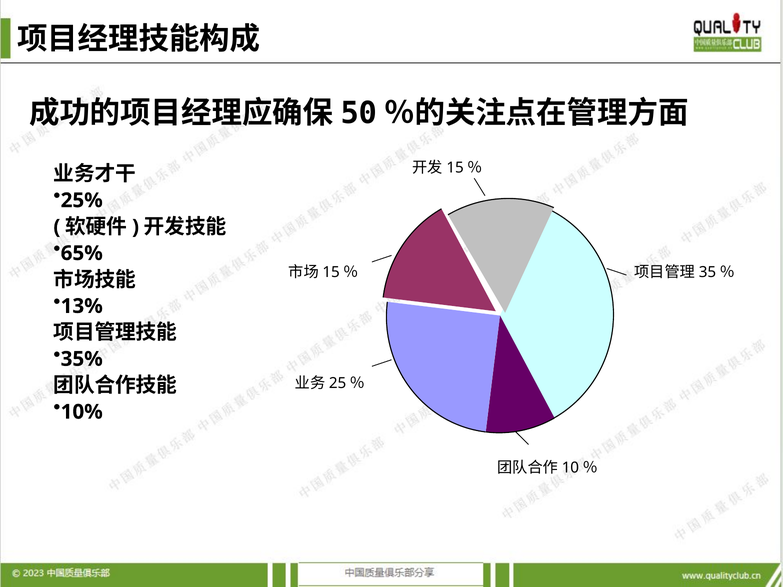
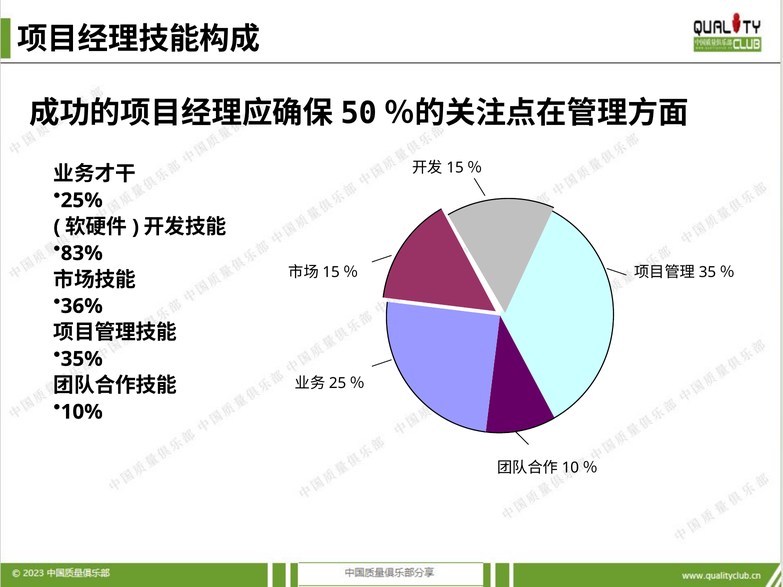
65%: 65% -> 83%
13%: 13% -> 36%
